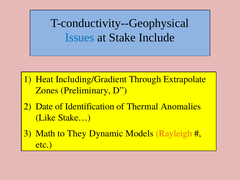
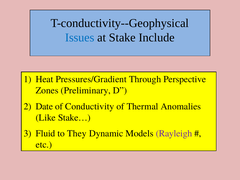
Including/Gradient: Including/Gradient -> Pressures/Gradient
Extrapolate: Extrapolate -> Perspective
Identification: Identification -> Conductivity
Math: Math -> Fluid
Rayleigh colour: orange -> purple
